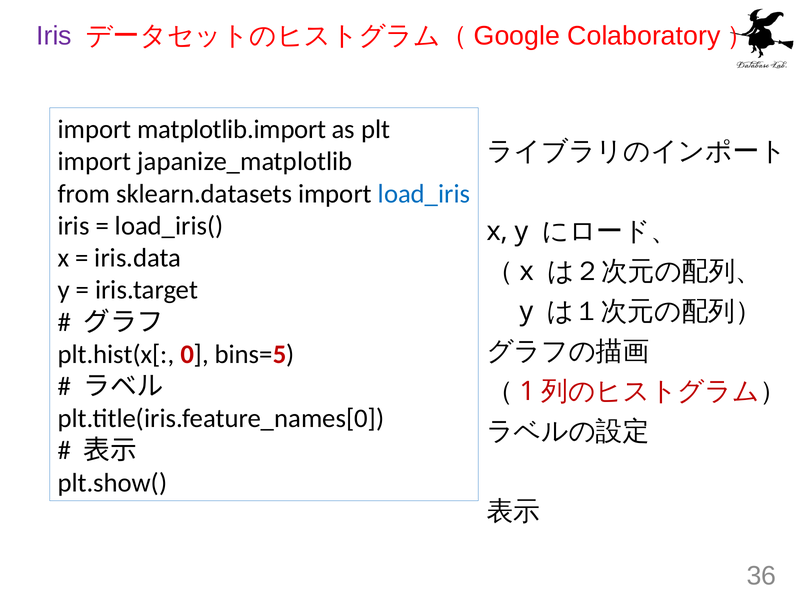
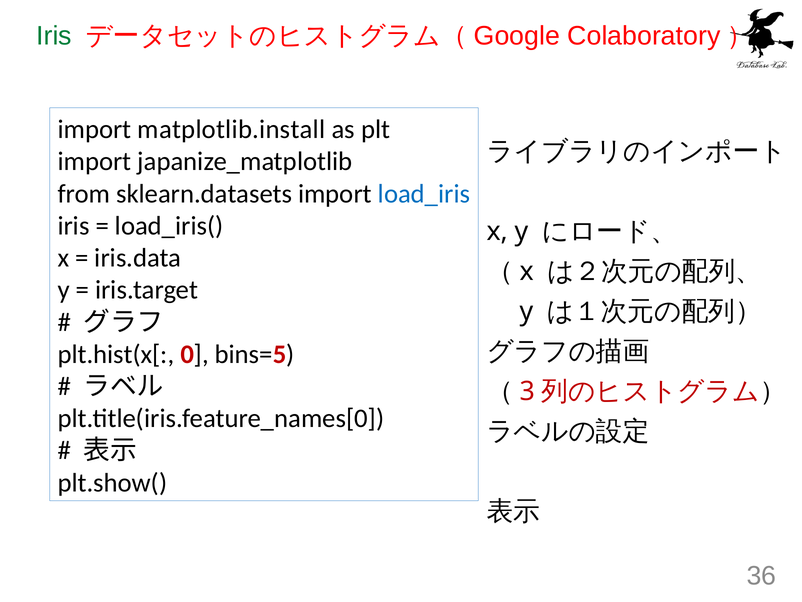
Iris at (54, 36) colour: purple -> green
matplotlib.import: matplotlib.import -> matplotlib.install
1: 1 -> 3
